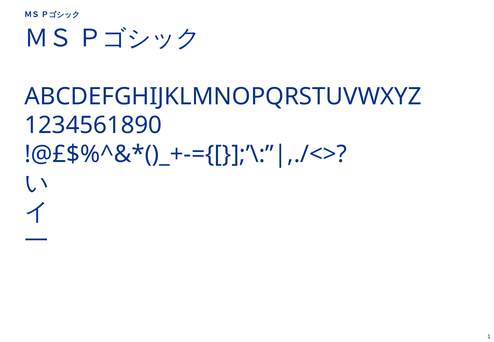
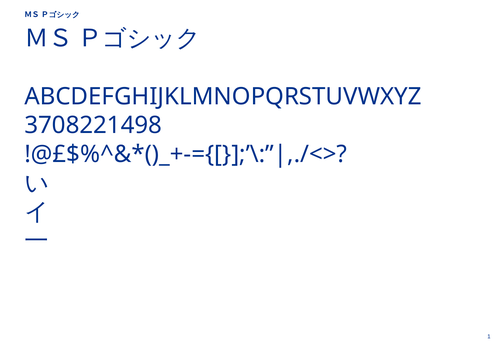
1234561890: 1234561890 -> 3708221498
